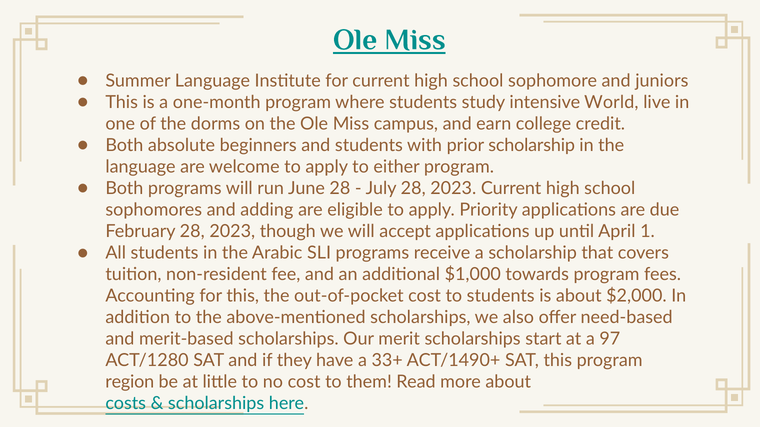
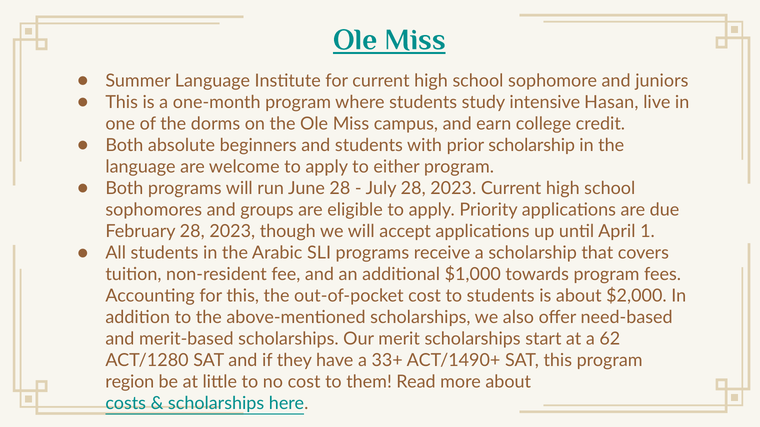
World: World -> Hasan
adding: adding -> groups
97: 97 -> 62
